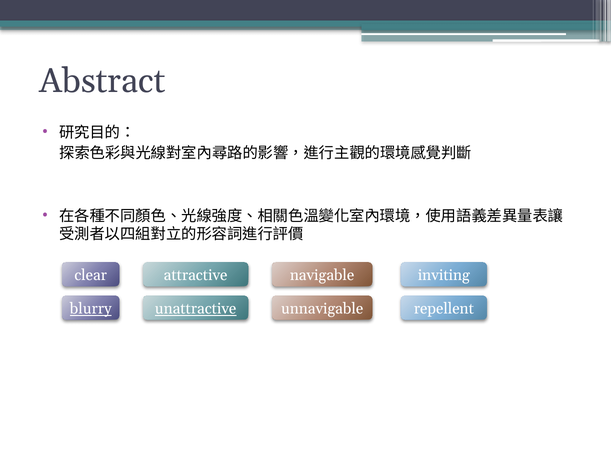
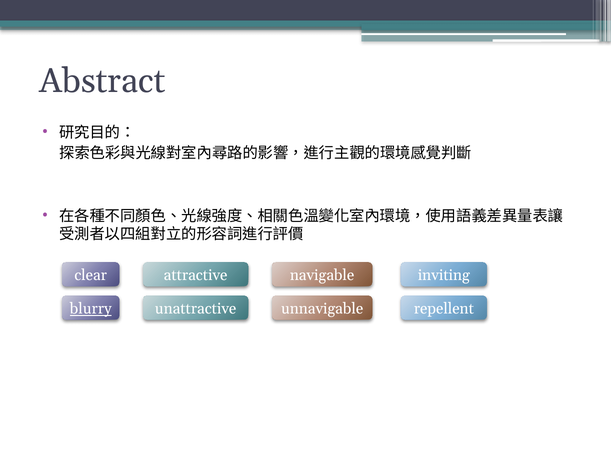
unattractive underline: present -> none
